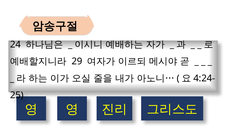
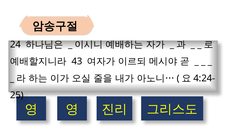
29: 29 -> 43
